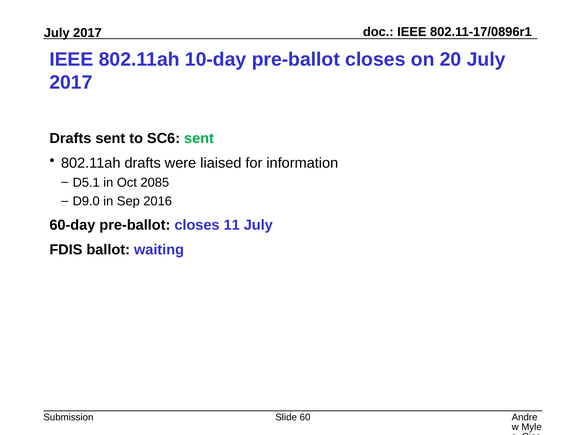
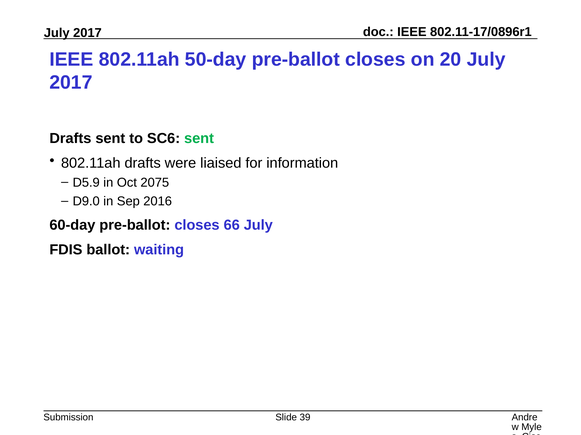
10-day: 10-day -> 50-day
D5.1: D5.1 -> D5.9
2085: 2085 -> 2075
11: 11 -> 66
60: 60 -> 39
